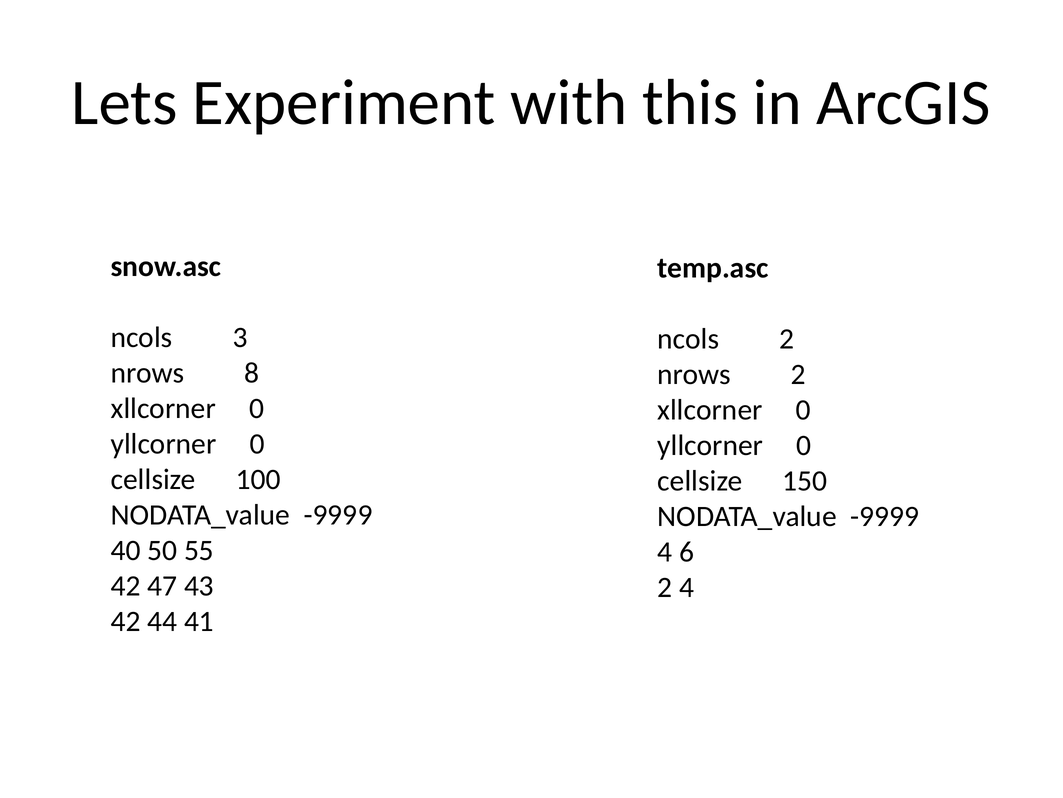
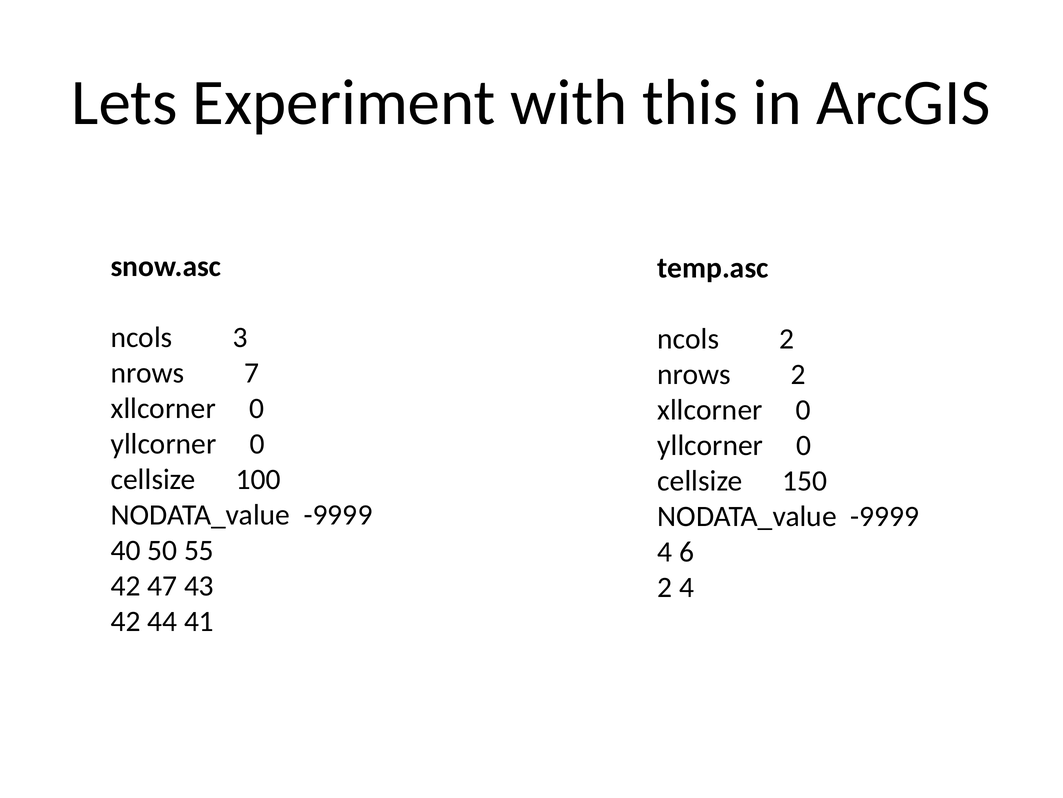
8: 8 -> 7
